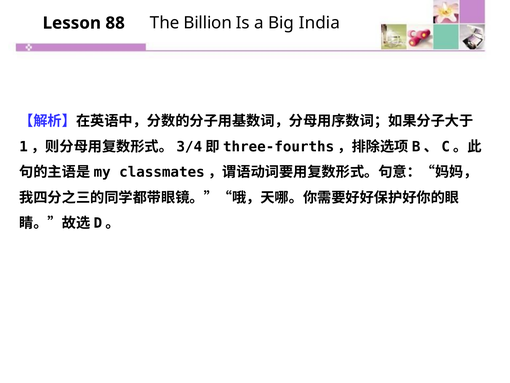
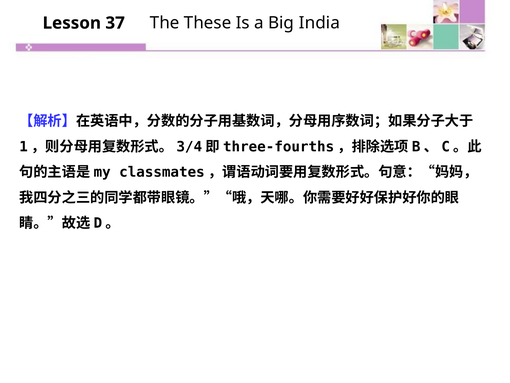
88: 88 -> 37
Billion: Billion -> These
